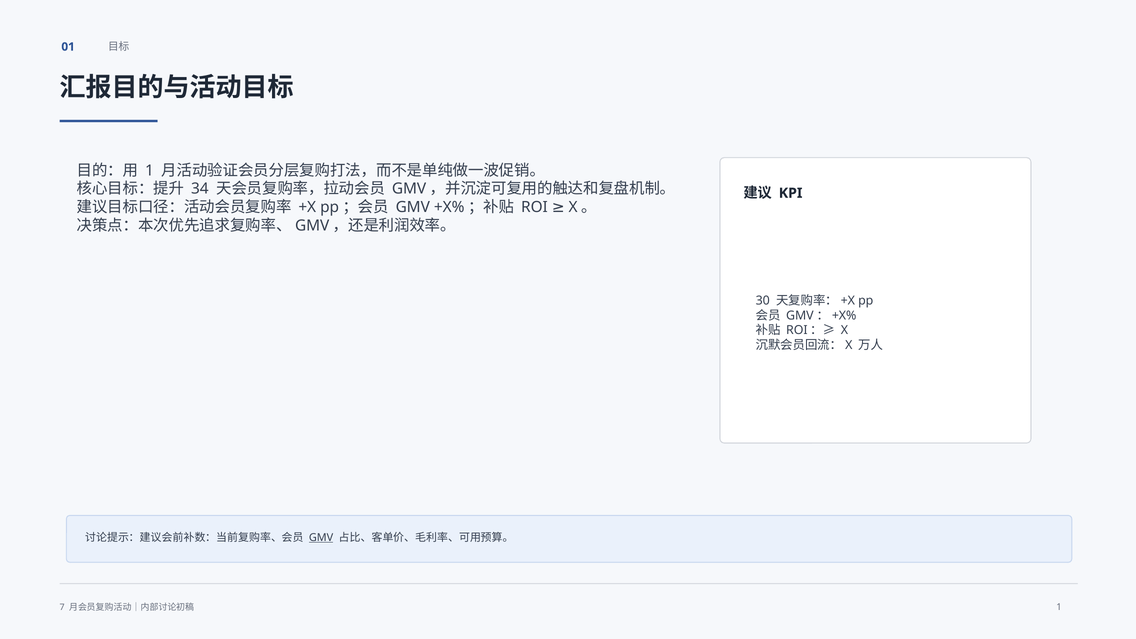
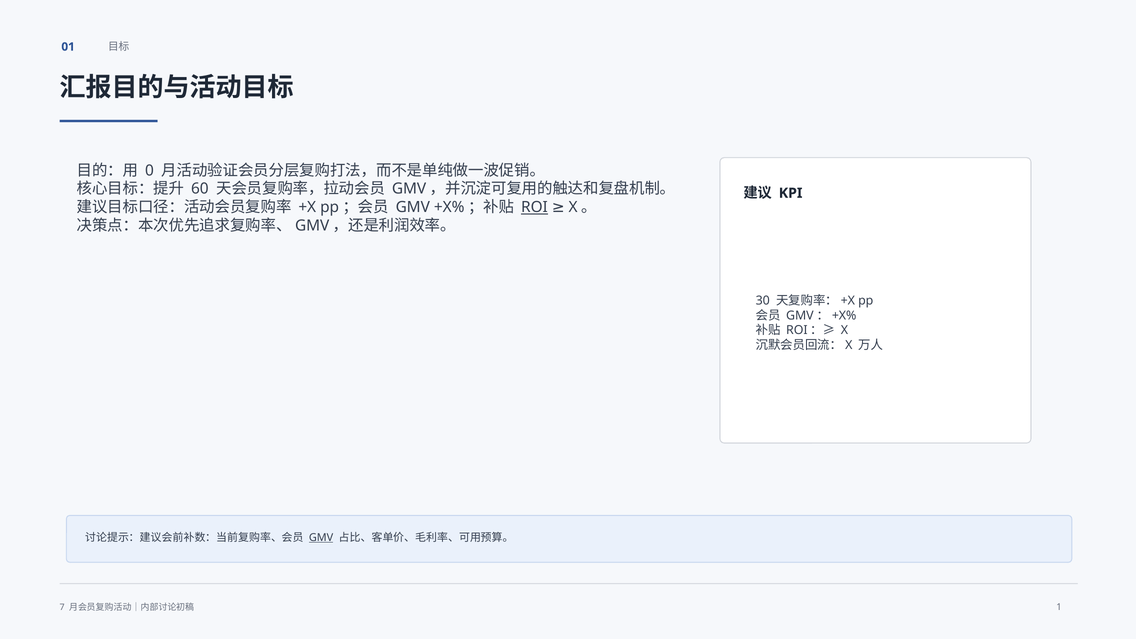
1 at (149, 170): 1 -> 0
34: 34 -> 60
ROI underline: none -> present
